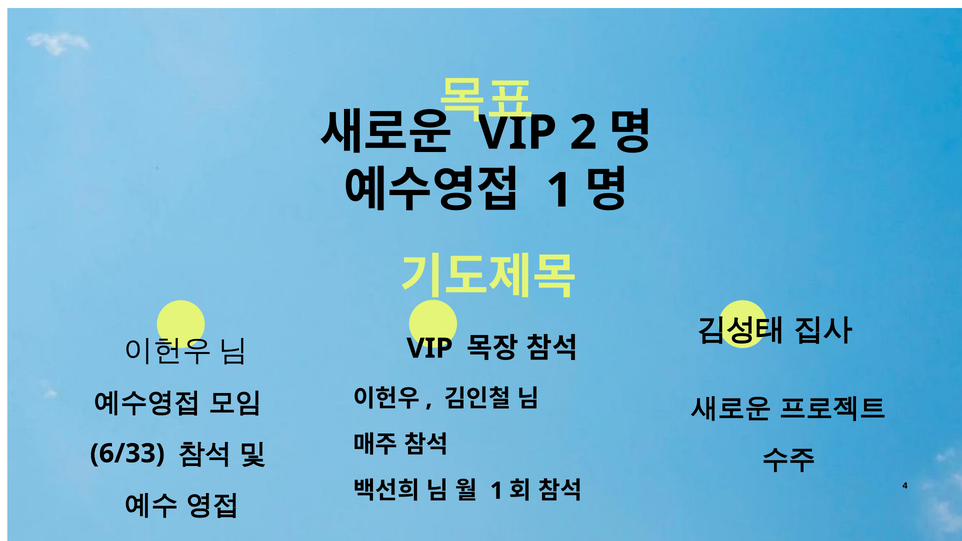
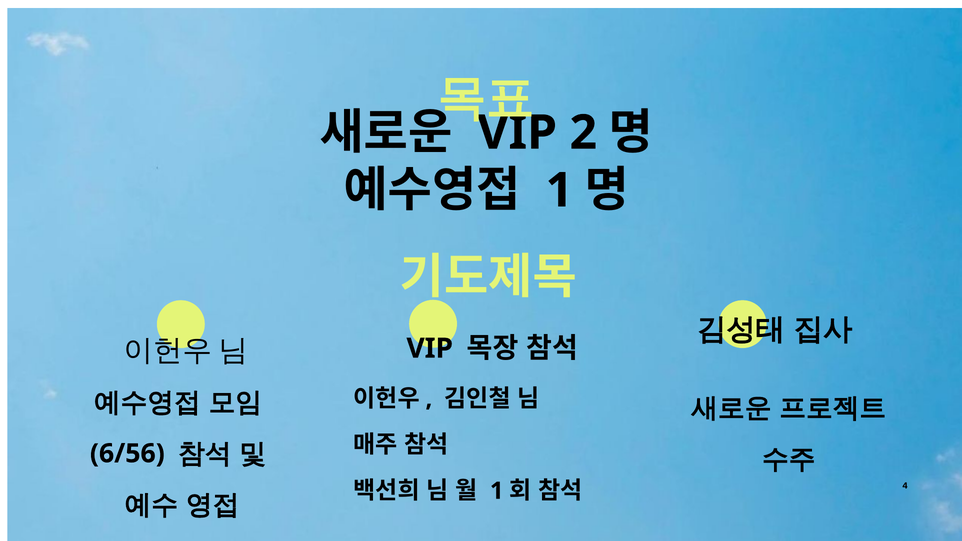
6/33: 6/33 -> 6/56
